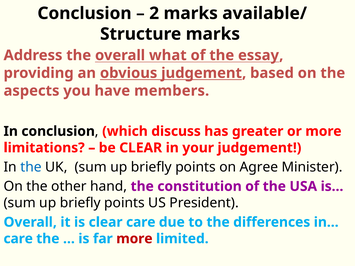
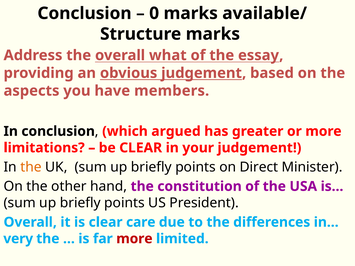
2: 2 -> 0
discuss: discuss -> argued
the at (31, 167) colour: blue -> orange
Agree: Agree -> Direct
care at (18, 239): care -> very
